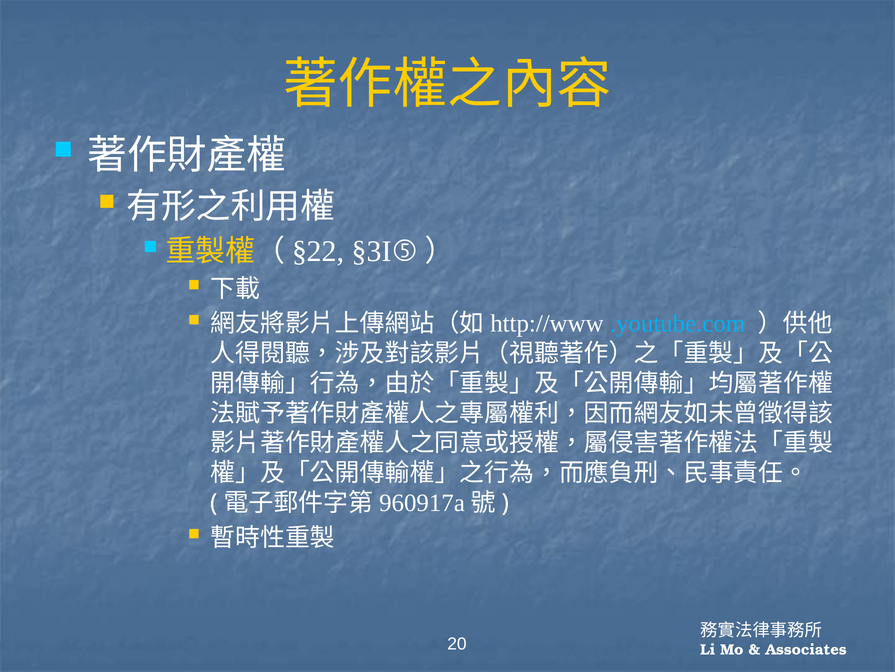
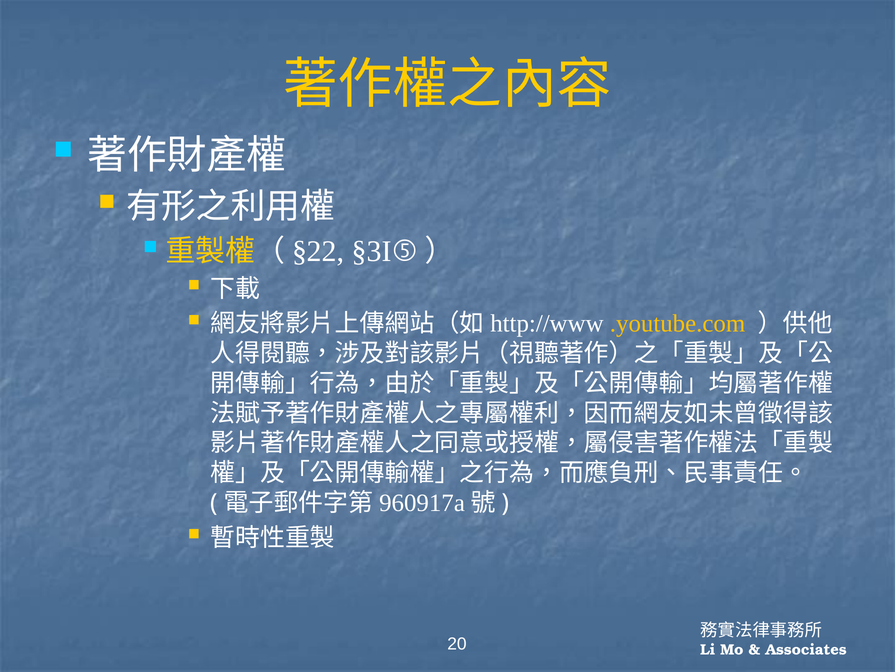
.youtube.com colour: light blue -> yellow
